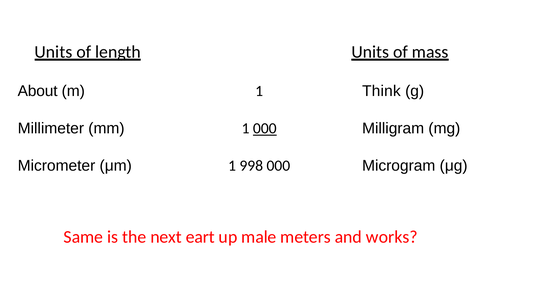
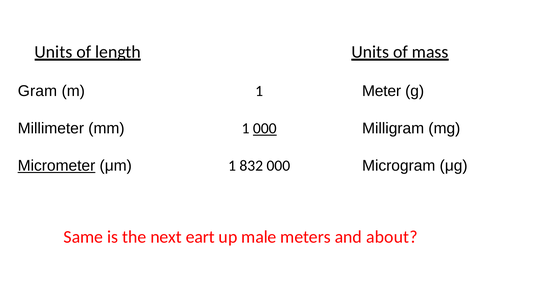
About: About -> Gram
Think: Think -> Meter
Micrometer underline: none -> present
998: 998 -> 832
works: works -> about
